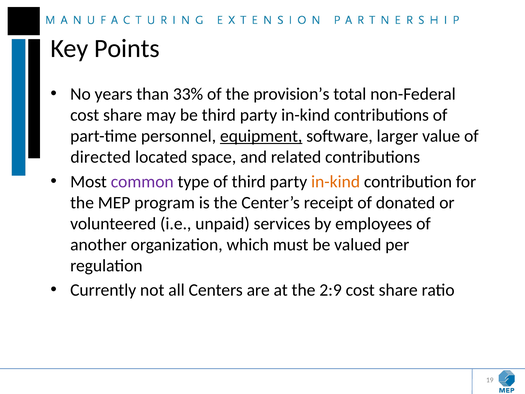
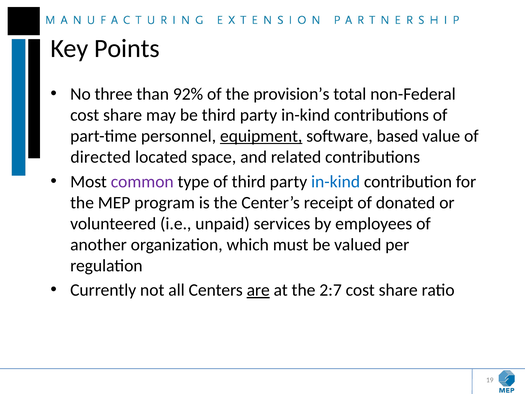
years: years -> three
33%: 33% -> 92%
larger: larger -> based
in-kind at (336, 181) colour: orange -> blue
are underline: none -> present
2:9: 2:9 -> 2:7
